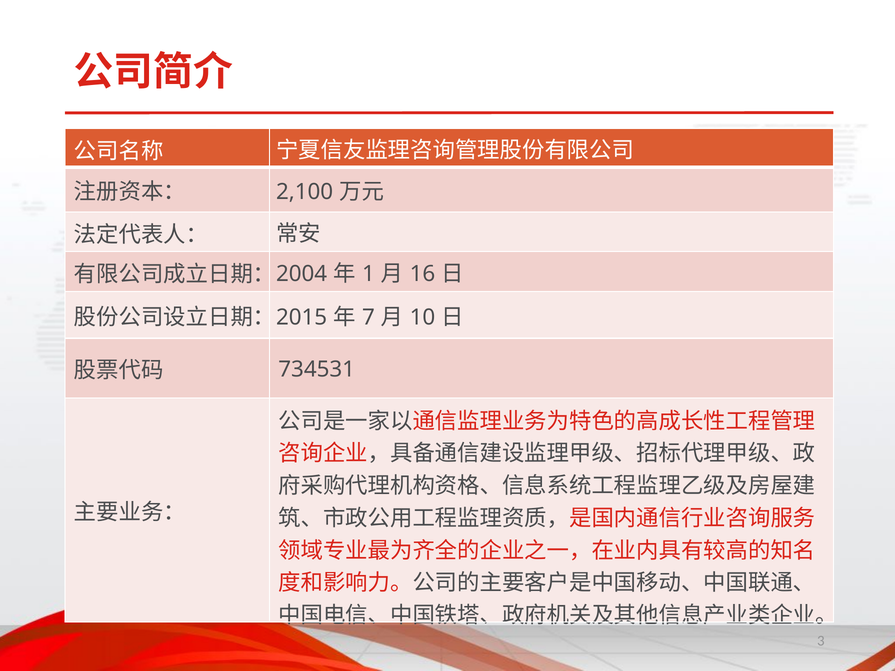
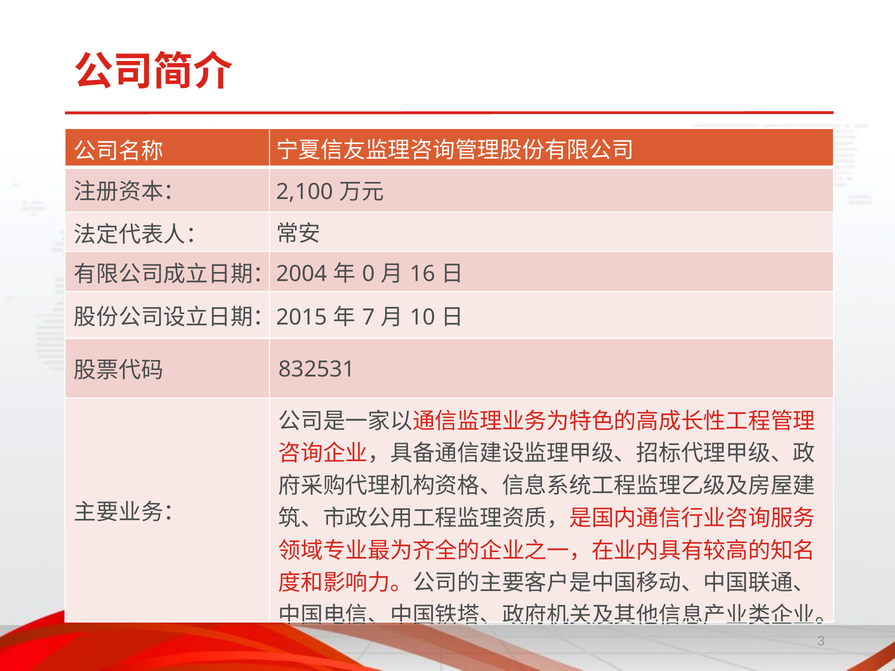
1: 1 -> 0
734531: 734531 -> 832531
